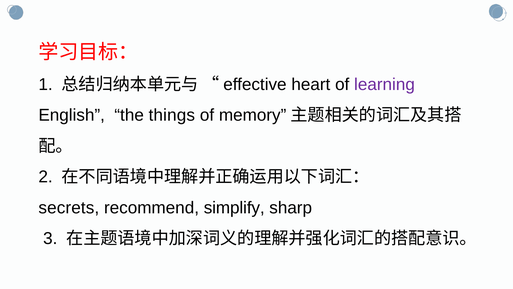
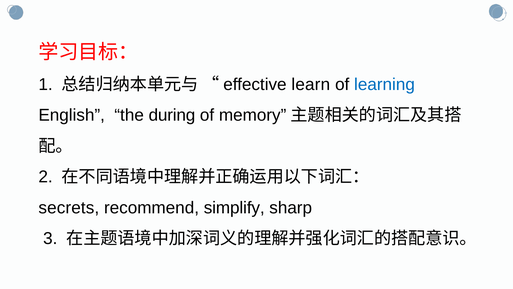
heart: heart -> learn
learning colour: purple -> blue
things: things -> during
